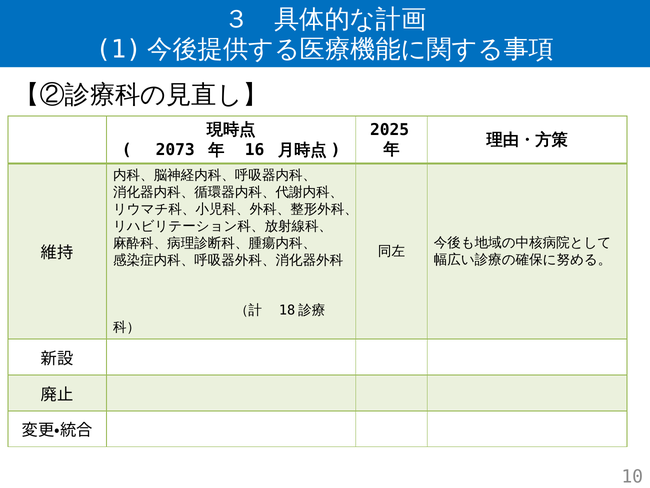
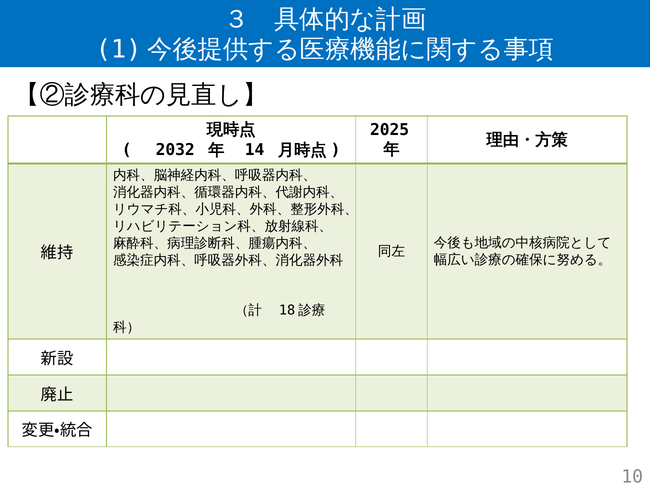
2073: 2073 -> 2032
16: 16 -> 14
